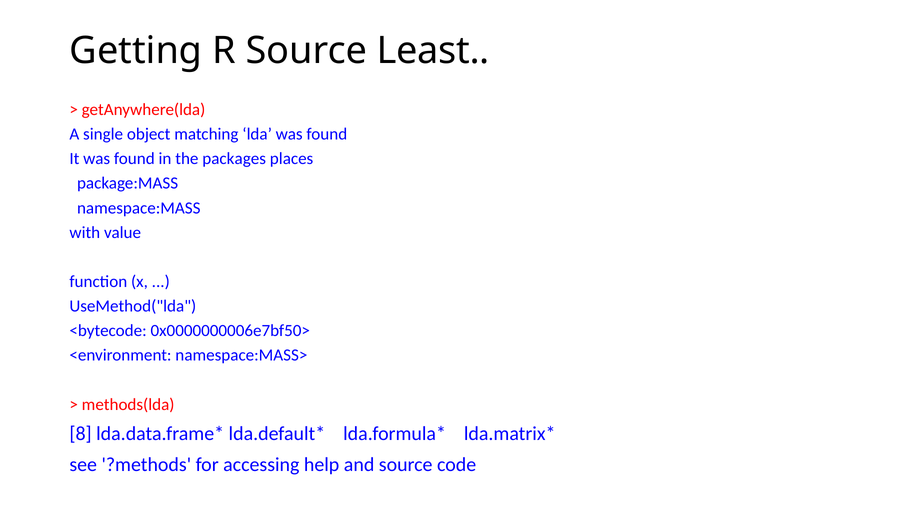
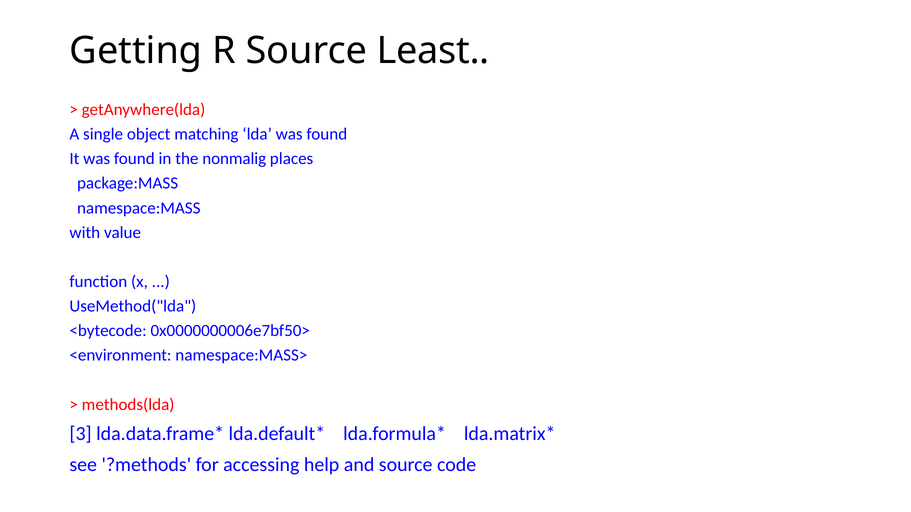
packages: packages -> nonmalig
8: 8 -> 3
